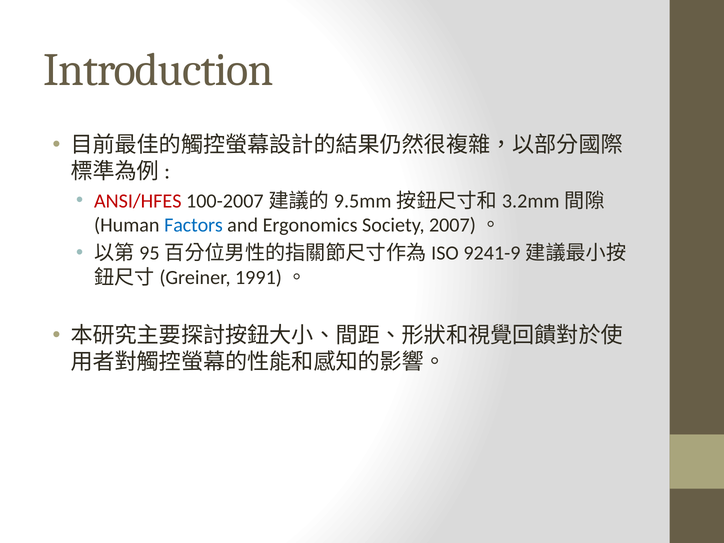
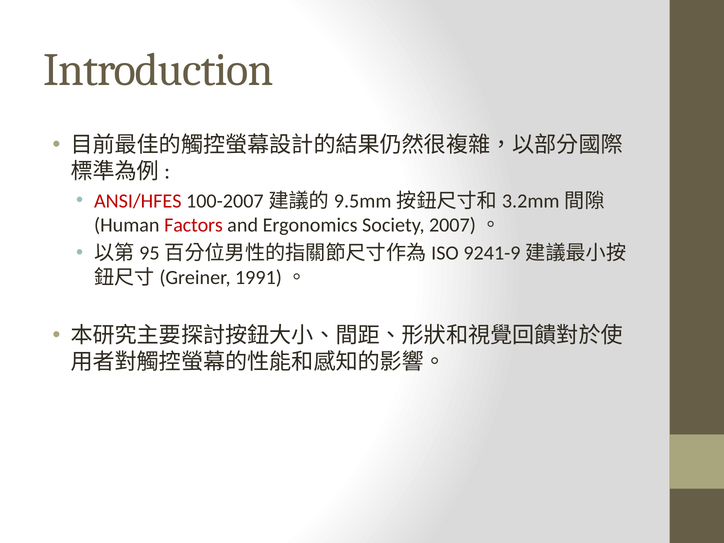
Factors colour: blue -> red
